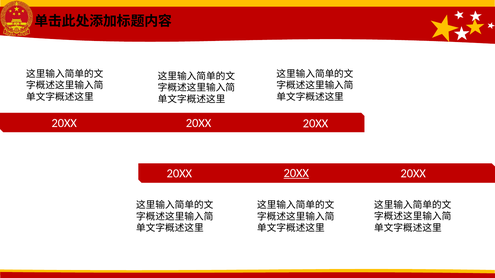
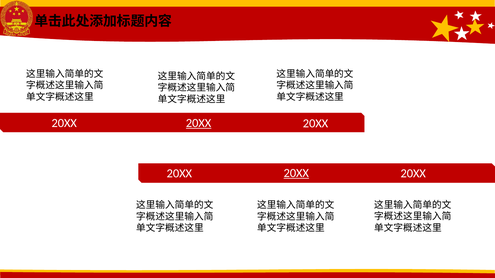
20XX at (199, 123) underline: none -> present
